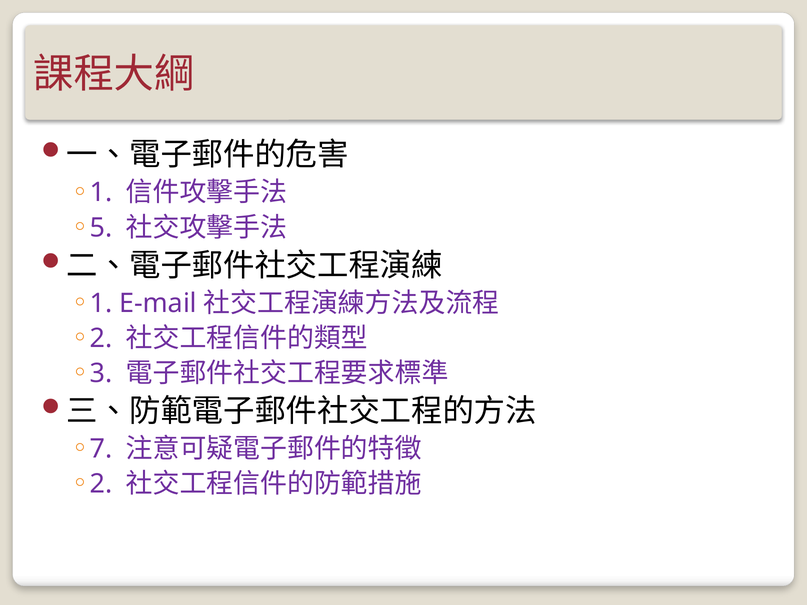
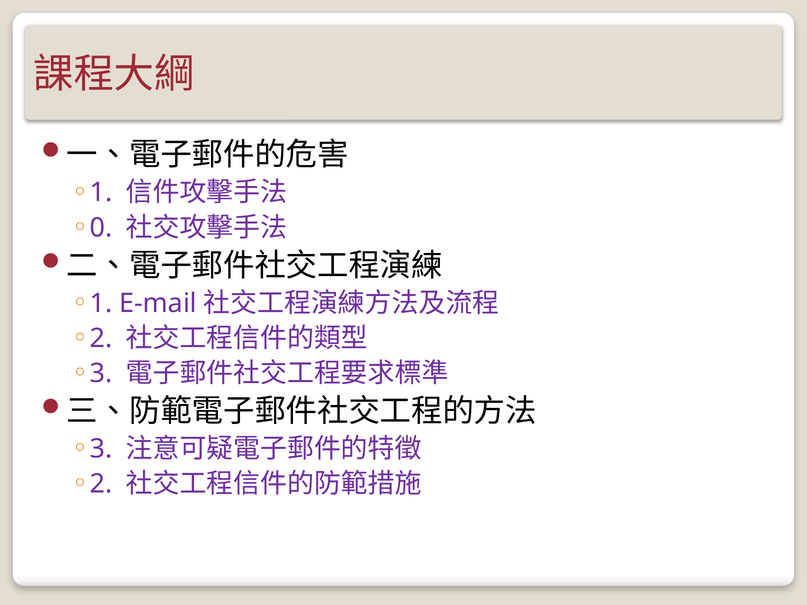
5: 5 -> 0
7 at (101, 449): 7 -> 3
